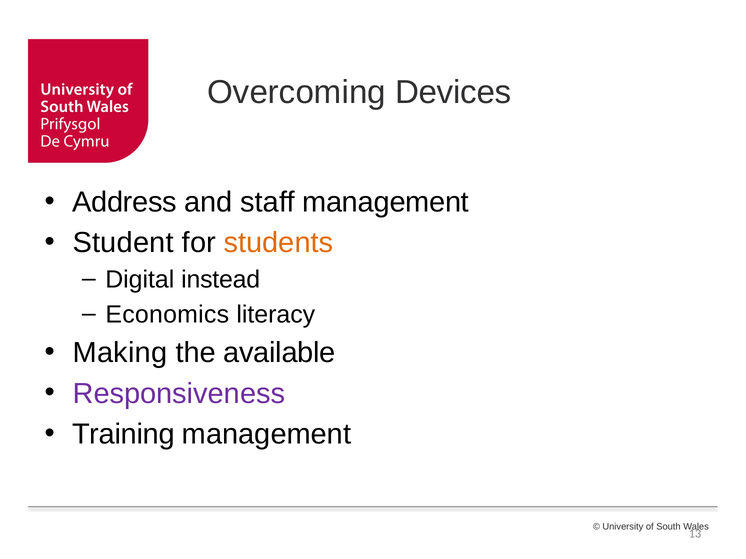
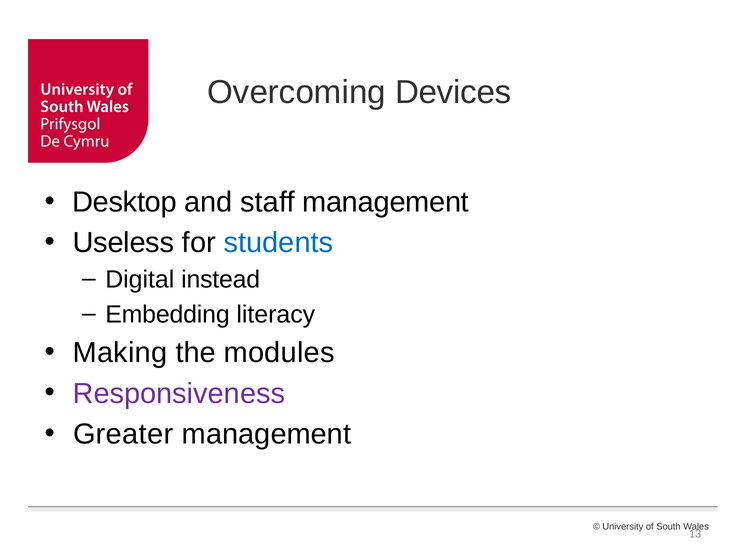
Address: Address -> Desktop
Student: Student -> Useless
students colour: orange -> blue
Economics: Economics -> Embedding
available: available -> modules
Training: Training -> Greater
